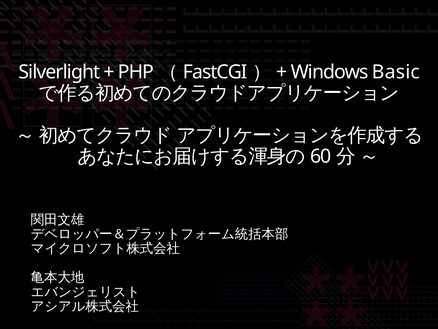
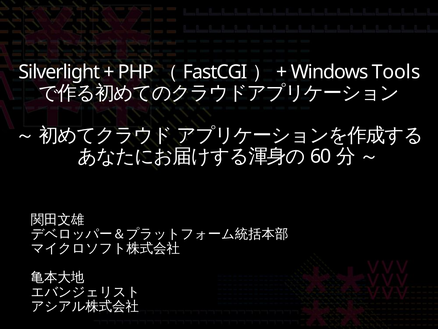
Basic: Basic -> Tools
